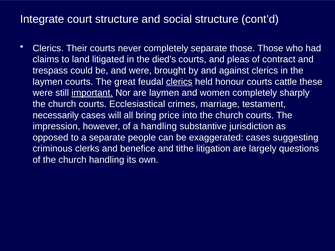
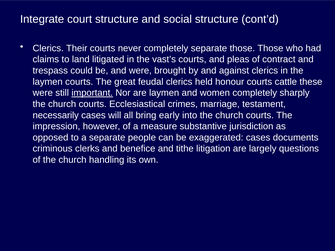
died’s: died’s -> vast’s
clerics at (179, 82) underline: present -> none
price: price -> early
a handling: handling -> measure
suggesting: suggesting -> documents
